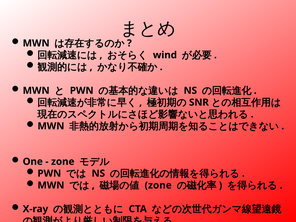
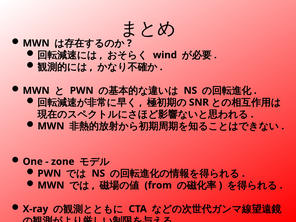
zone at (158, 185): zone -> from
